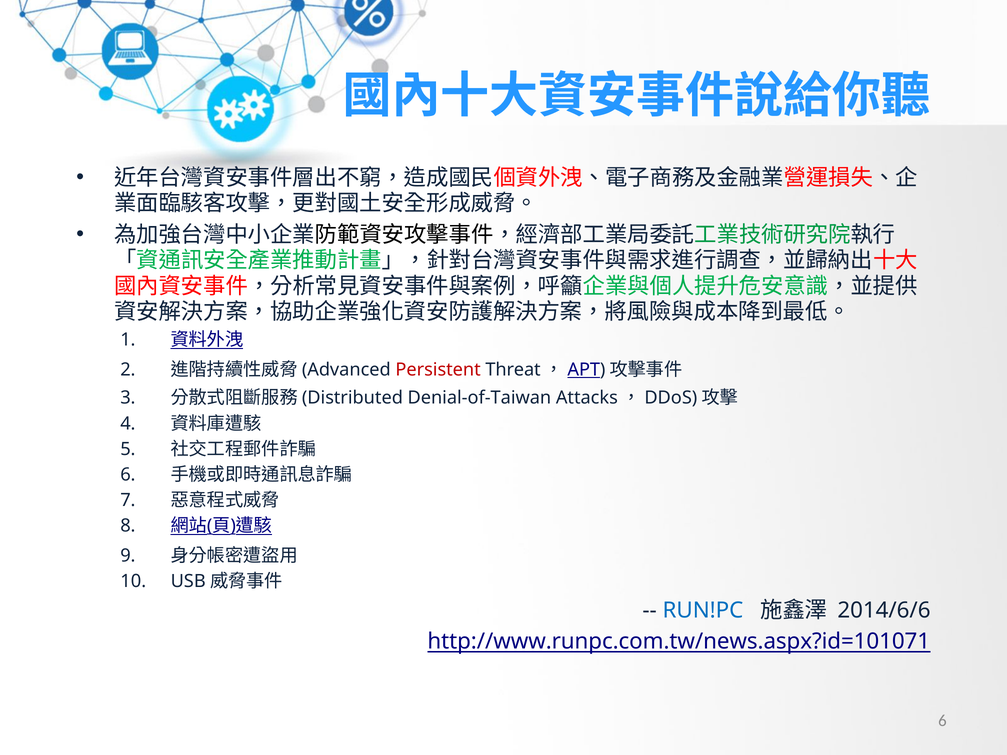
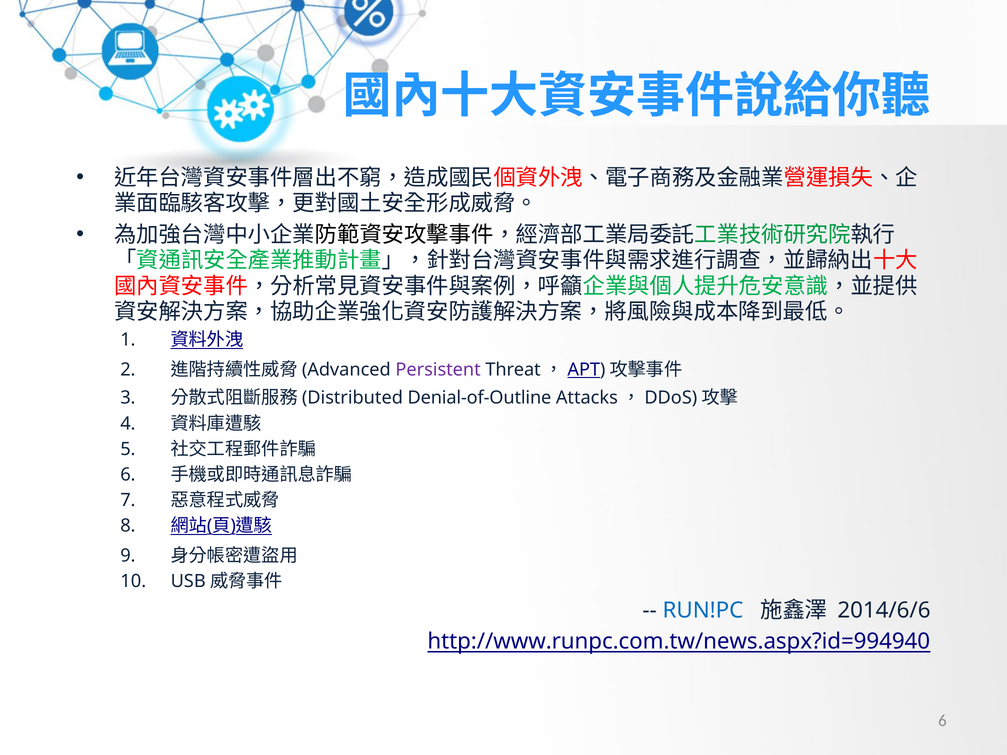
Persistent colour: red -> purple
Denial-of-Taiwan: Denial-of-Taiwan -> Denial-of-Outline
http://www.runpc.com.tw/news.aspx?id=101071: http://www.runpc.com.tw/news.aspx?id=101071 -> http://www.runpc.com.tw/news.aspx?id=994940
